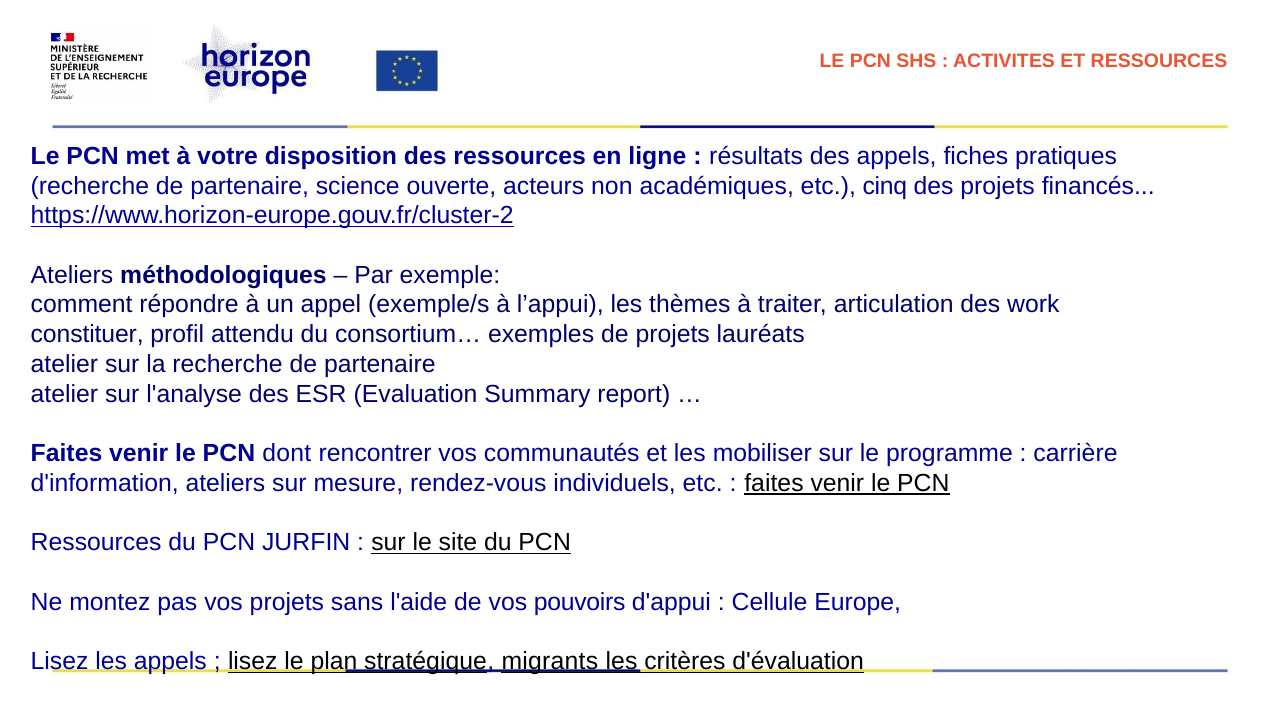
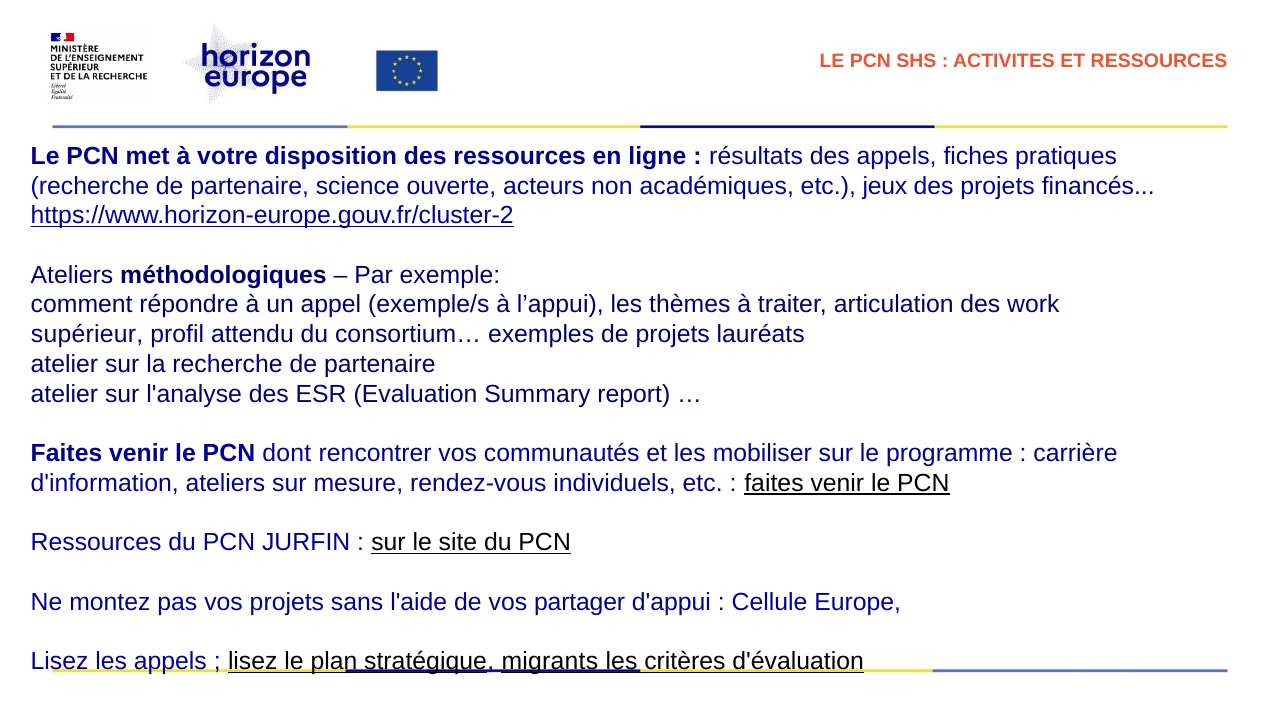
cinq: cinq -> jeux
constituer: constituer -> supérieur
pouvoirs: pouvoirs -> partager
